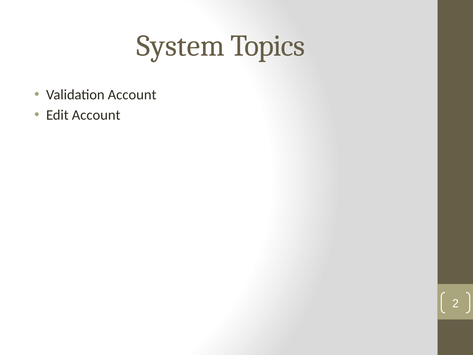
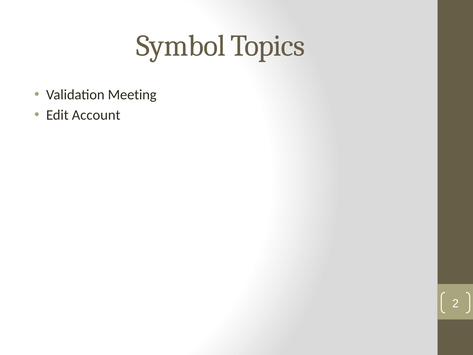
System: System -> Symbol
Validation Account: Account -> Meeting
